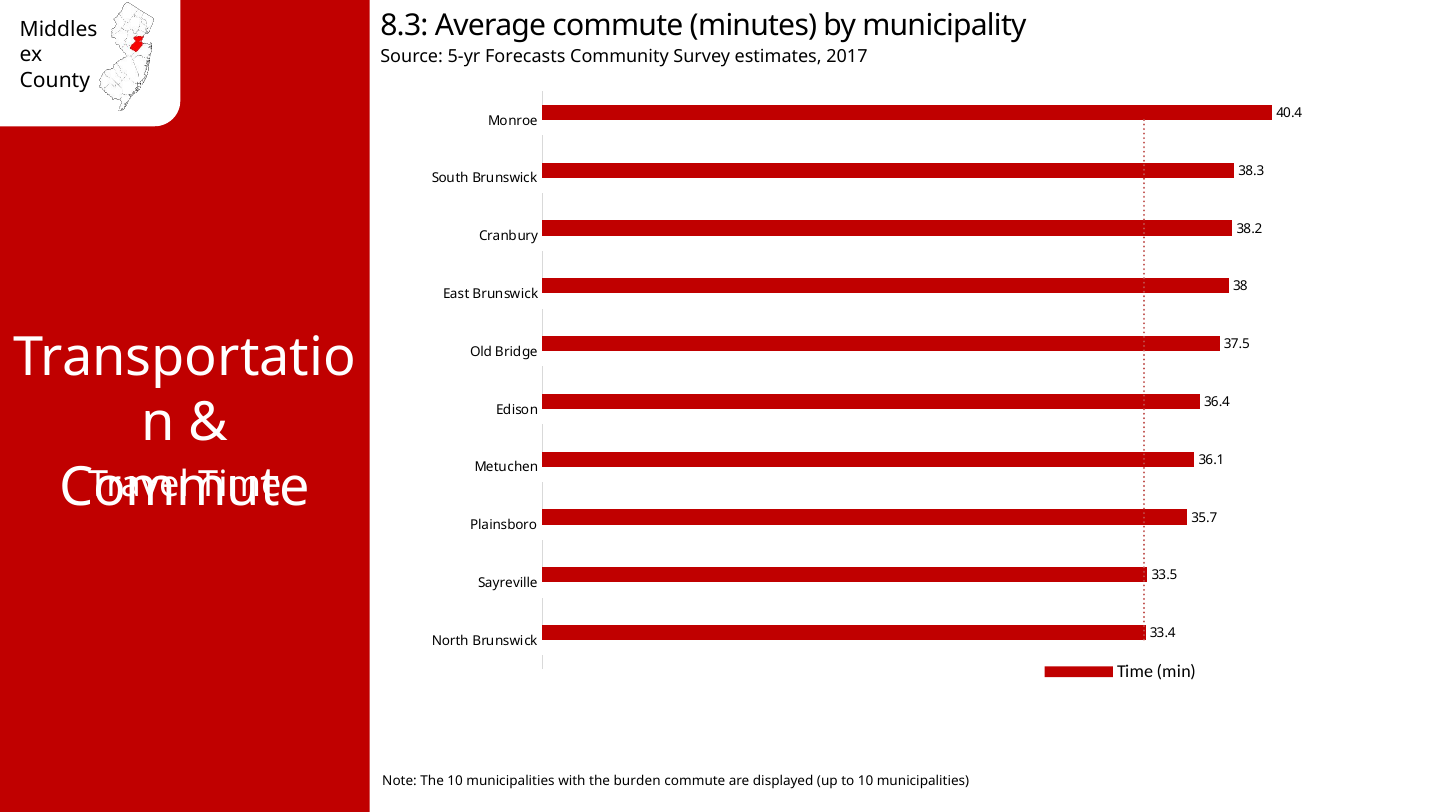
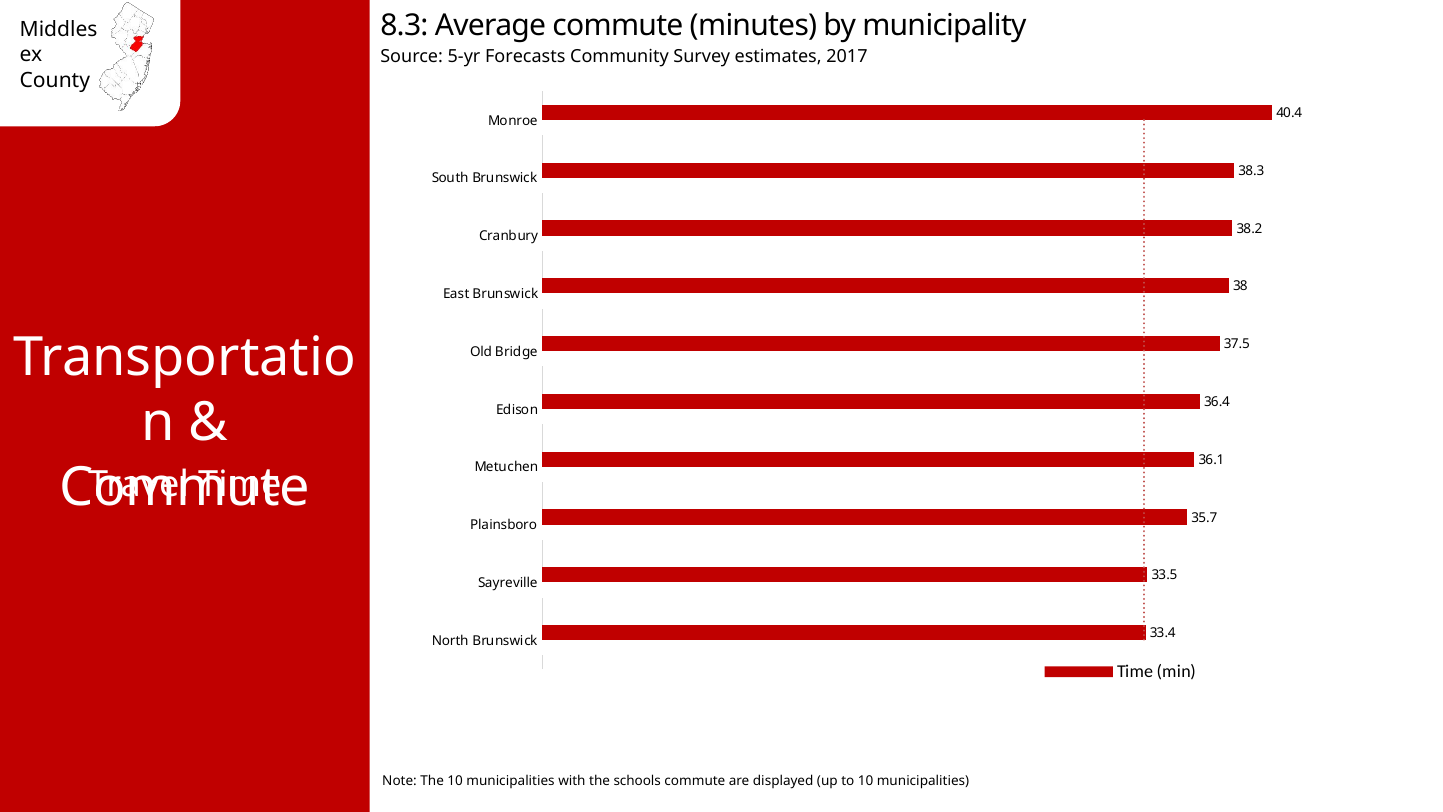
burden: burden -> schools
